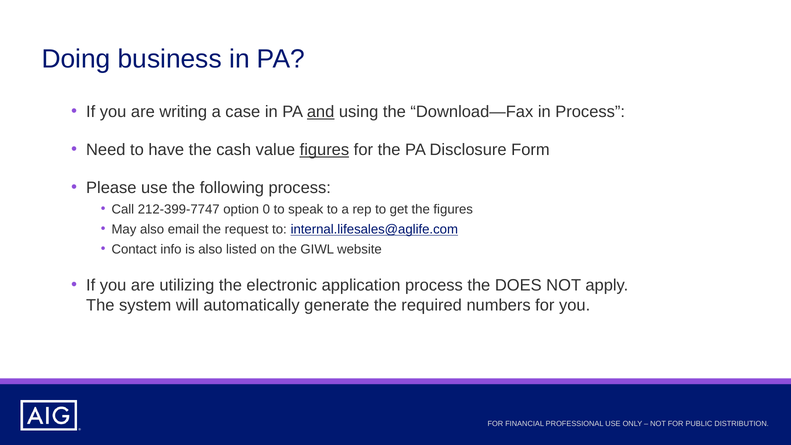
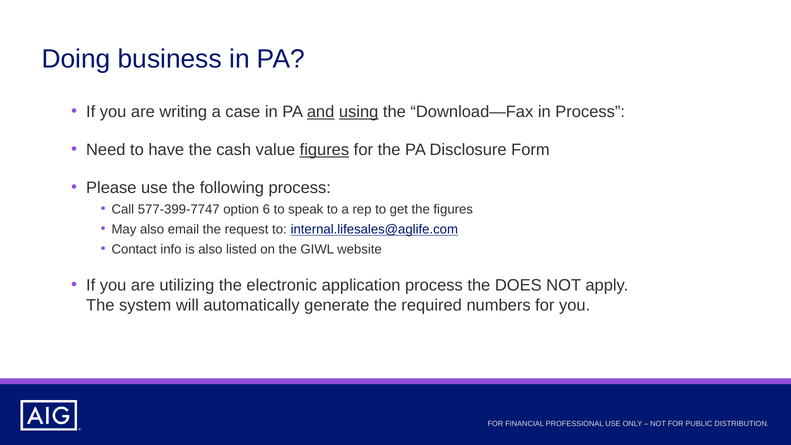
using underline: none -> present
212-399-7747: 212-399-7747 -> 577-399-7747
0: 0 -> 6
